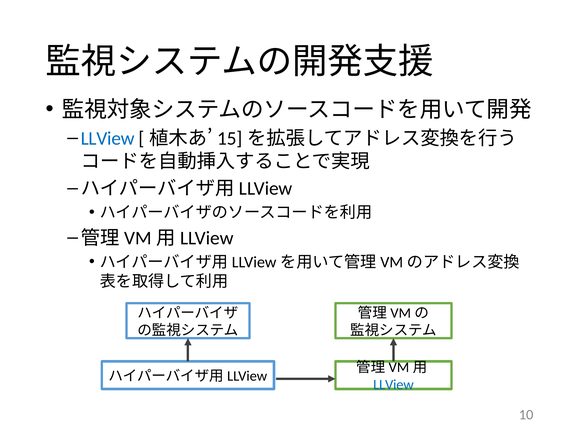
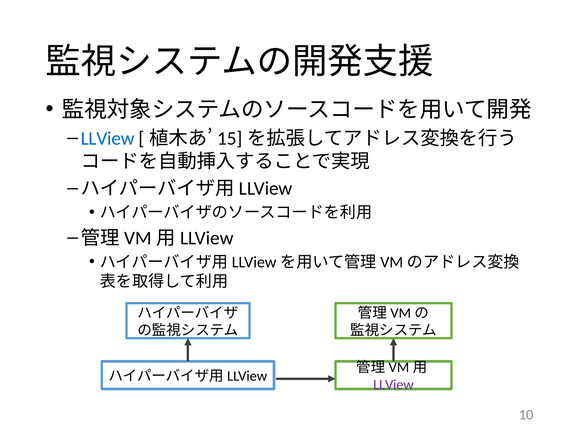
LLView at (393, 385) colour: blue -> purple
